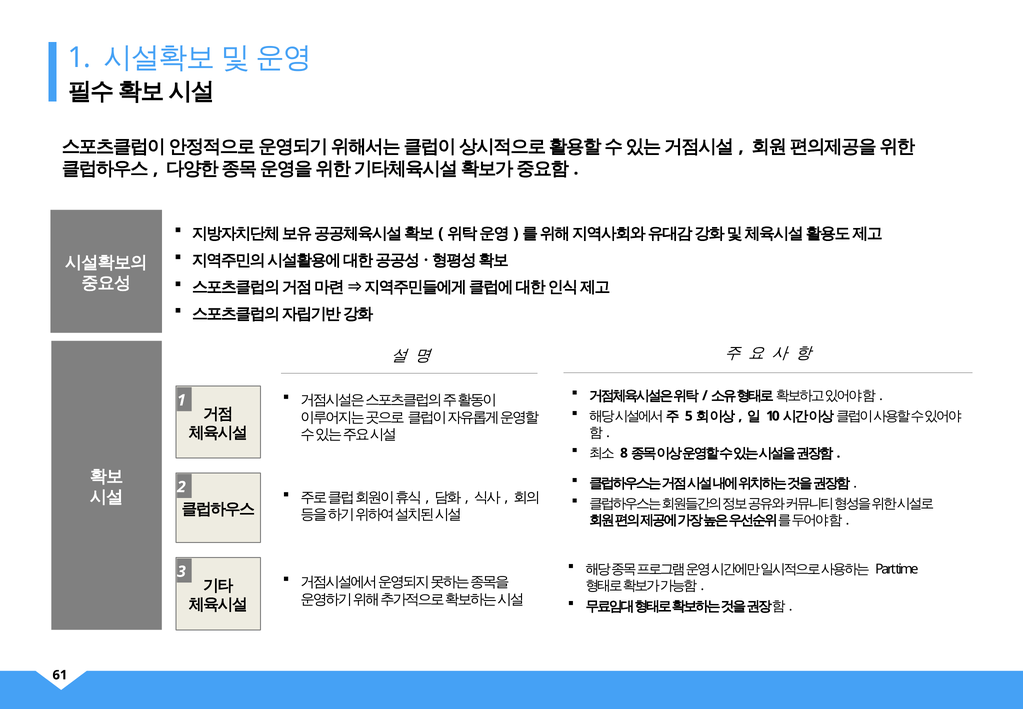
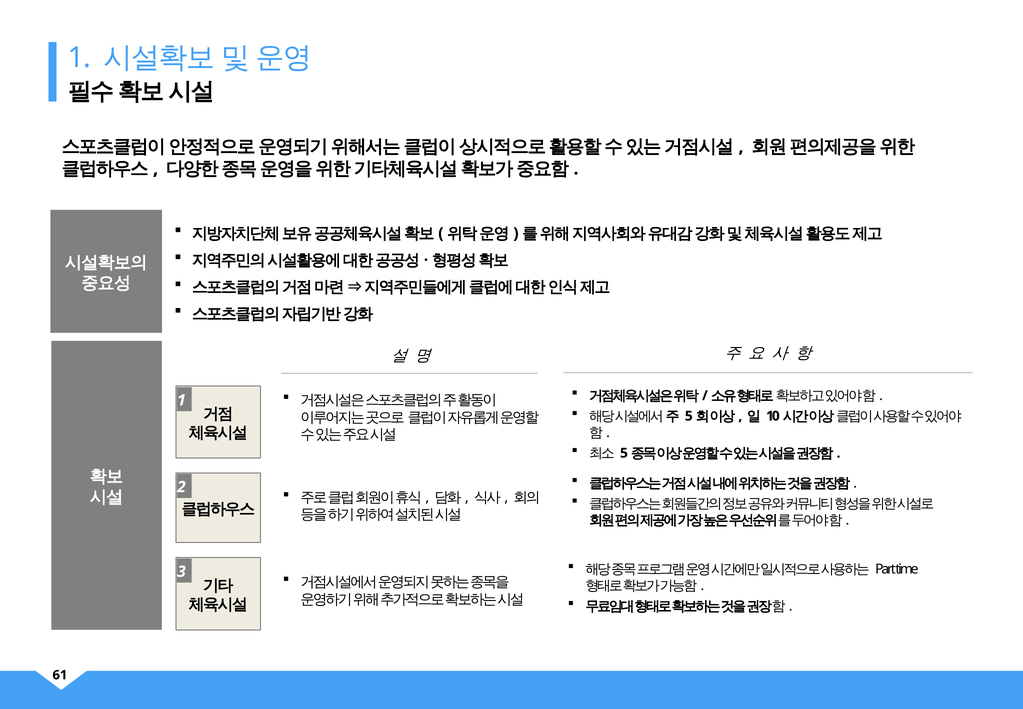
8 at (624, 453): 8 -> 5
